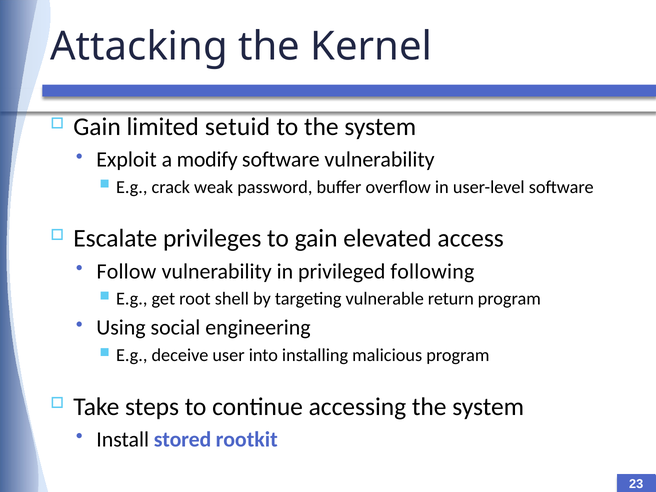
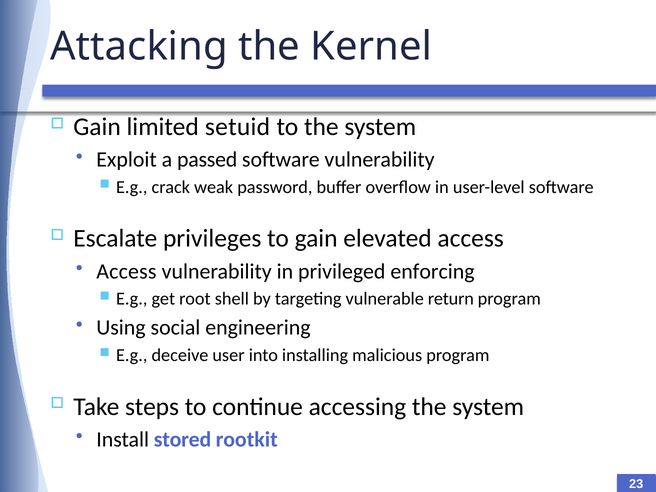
modify: modify -> passed
Follow at (126, 271): Follow -> Access
following: following -> enforcing
